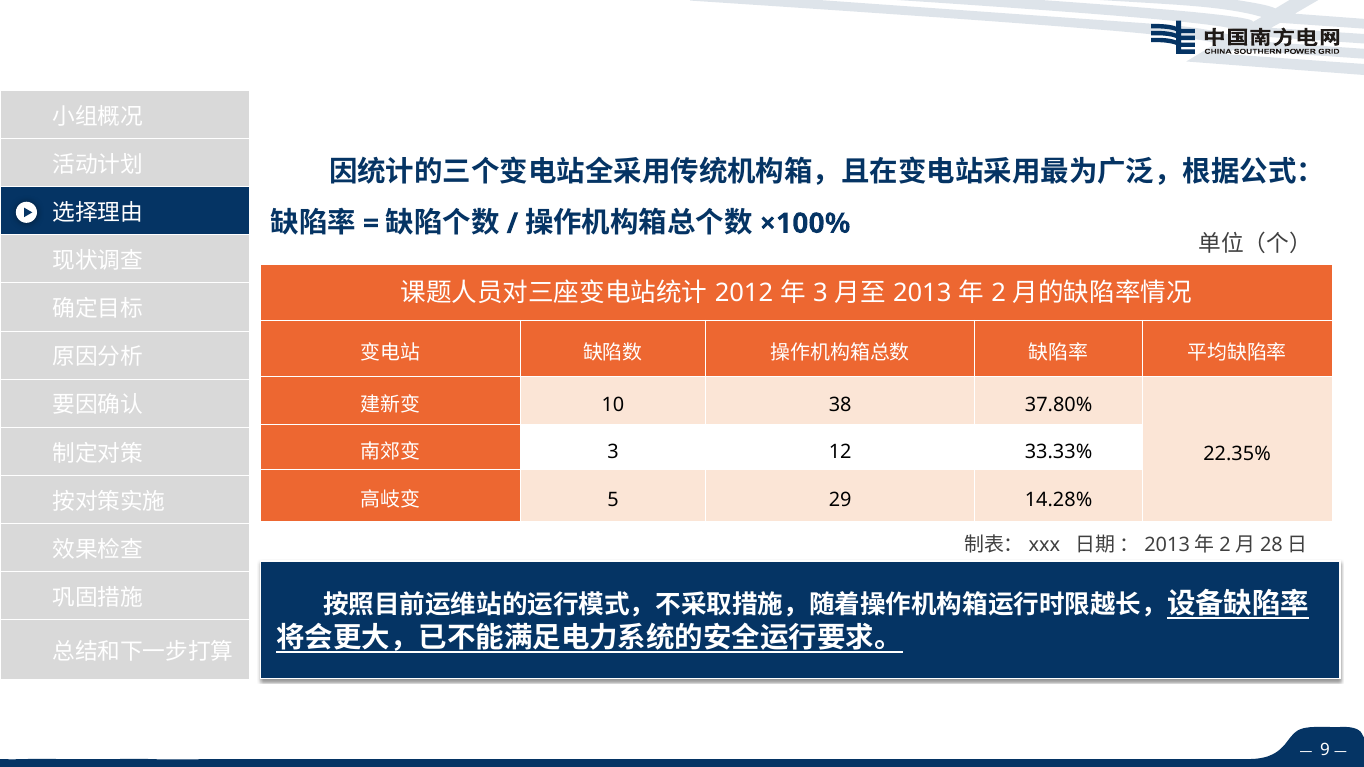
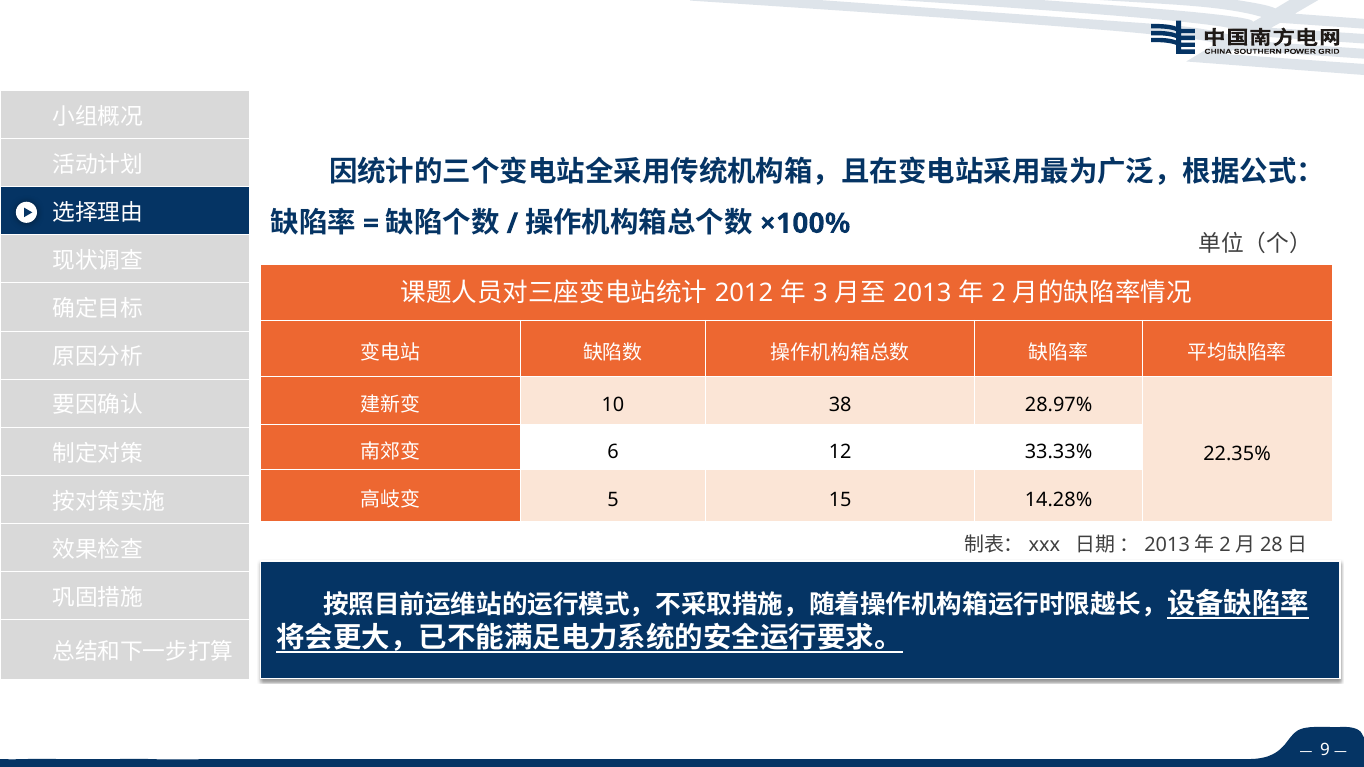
37.80%: 37.80% -> 28.97%
3 at (613, 452): 3 -> 6
29: 29 -> 15
